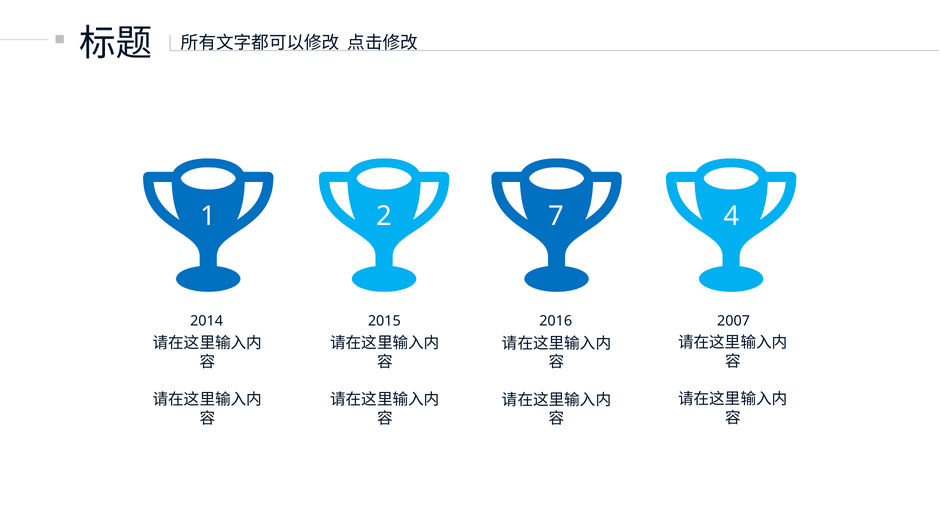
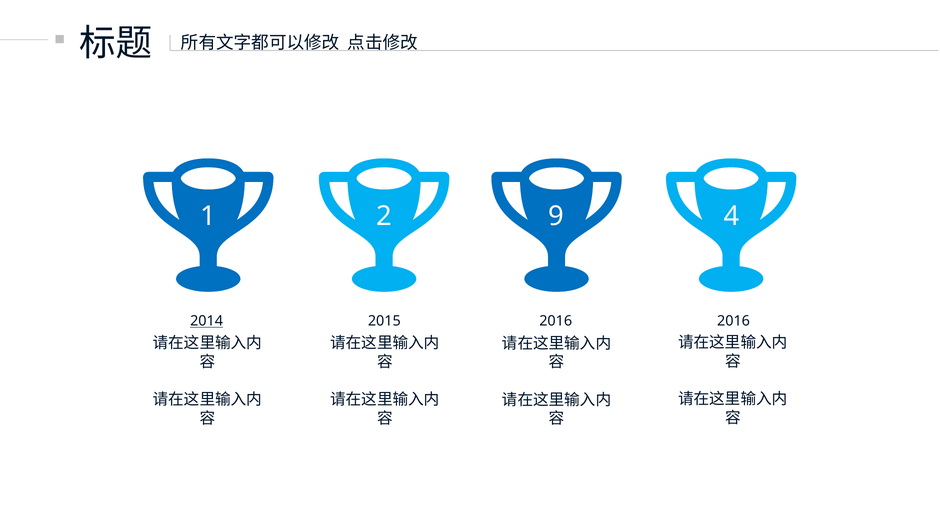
7: 7 -> 9
2014 underline: none -> present
2016 2007: 2007 -> 2016
